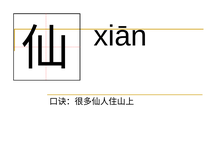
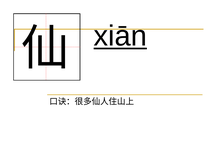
xiān underline: none -> present
